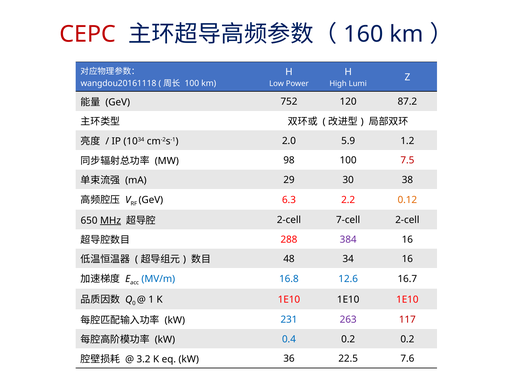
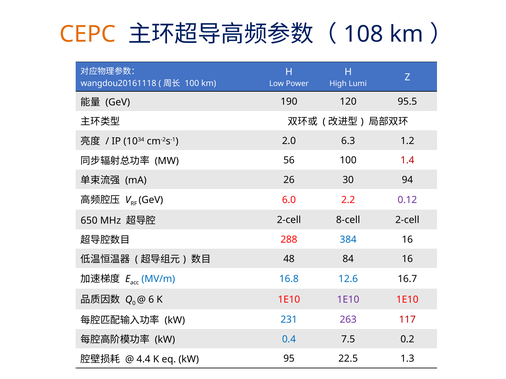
CEPC colour: red -> orange
160: 160 -> 108
752: 752 -> 190
87.2: 87.2 -> 95.5
5.9: 5.9 -> 6.3
98: 98 -> 56
7.5: 7.5 -> 1.4
29: 29 -> 26
38: 38 -> 94
6.3: 6.3 -> 6.0
0.12 colour: orange -> purple
MHz underline: present -> none
7-cell: 7-cell -> 8-cell
384 colour: purple -> blue
34: 34 -> 84
1: 1 -> 6
1E10 at (348, 300) colour: black -> purple
0.4 0.2: 0.2 -> 7.5
3.2: 3.2 -> 4.4
36: 36 -> 95
7.6: 7.6 -> 1.3
